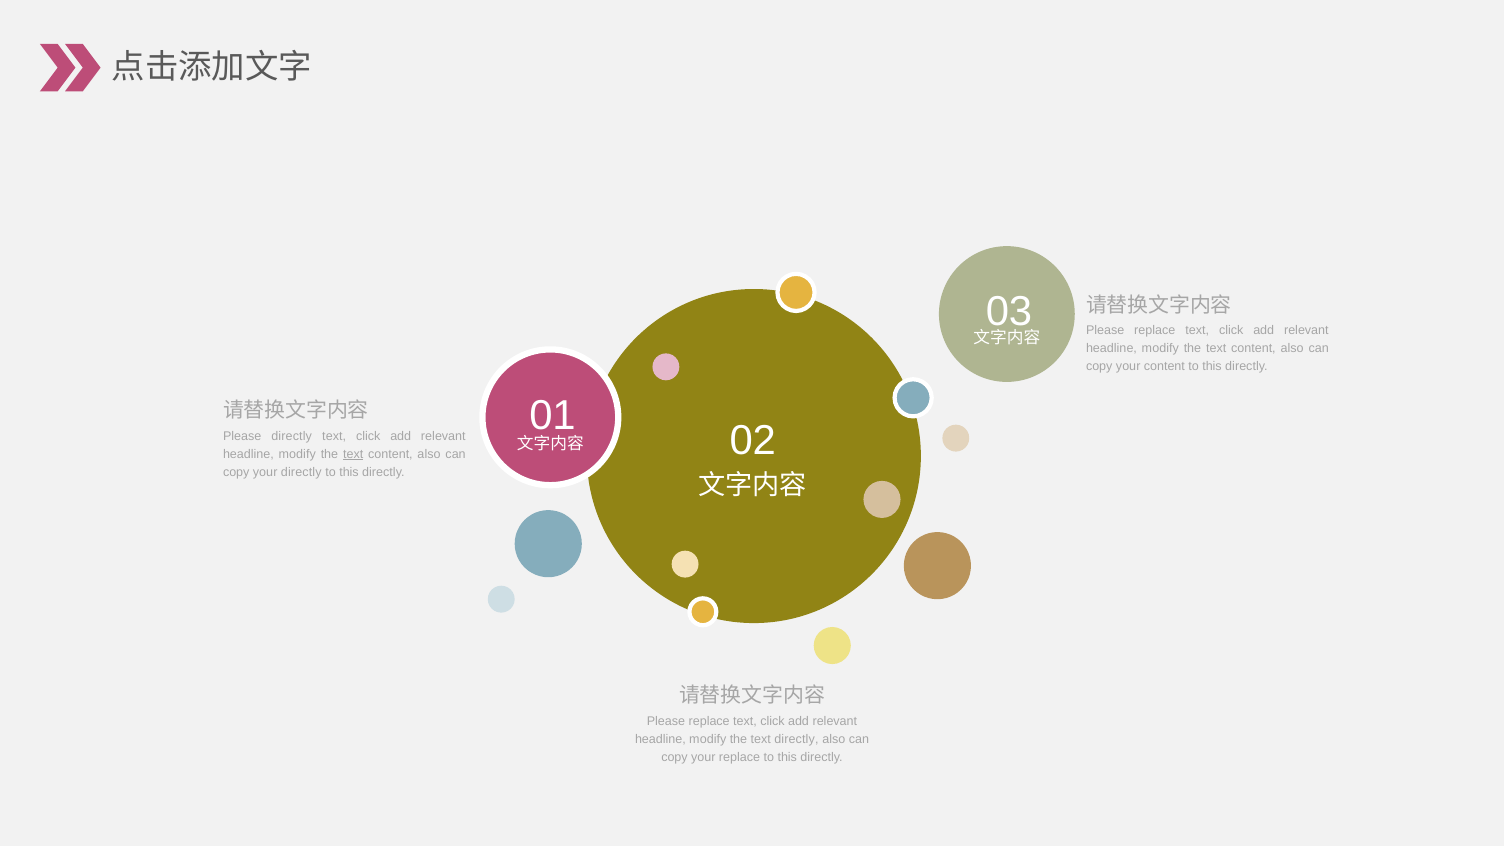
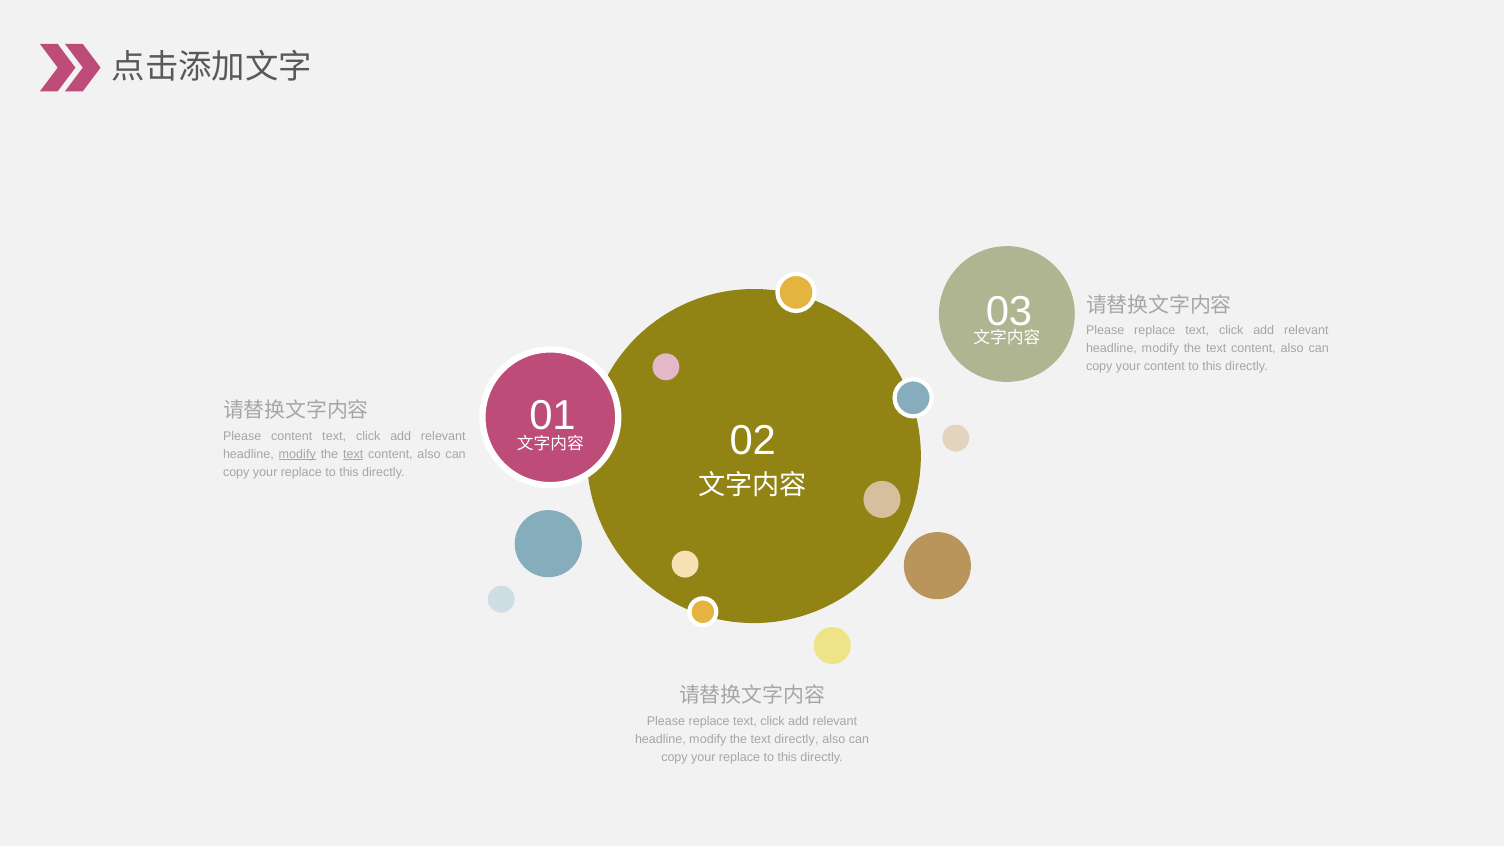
Please directly: directly -> content
modify at (297, 454) underline: none -> present
directly at (301, 472): directly -> replace
